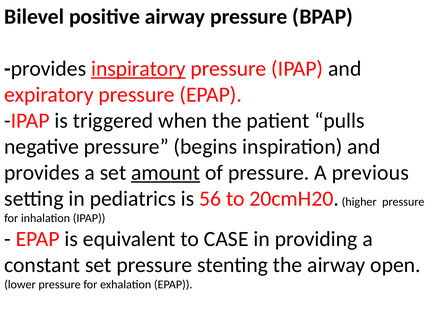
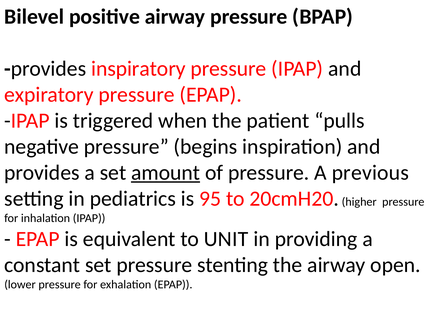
inspiratory underline: present -> none
56: 56 -> 95
CASE: CASE -> UNIT
